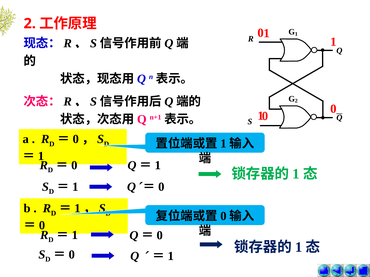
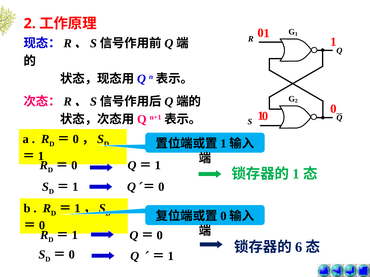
1 at (299, 248): 1 -> 6
